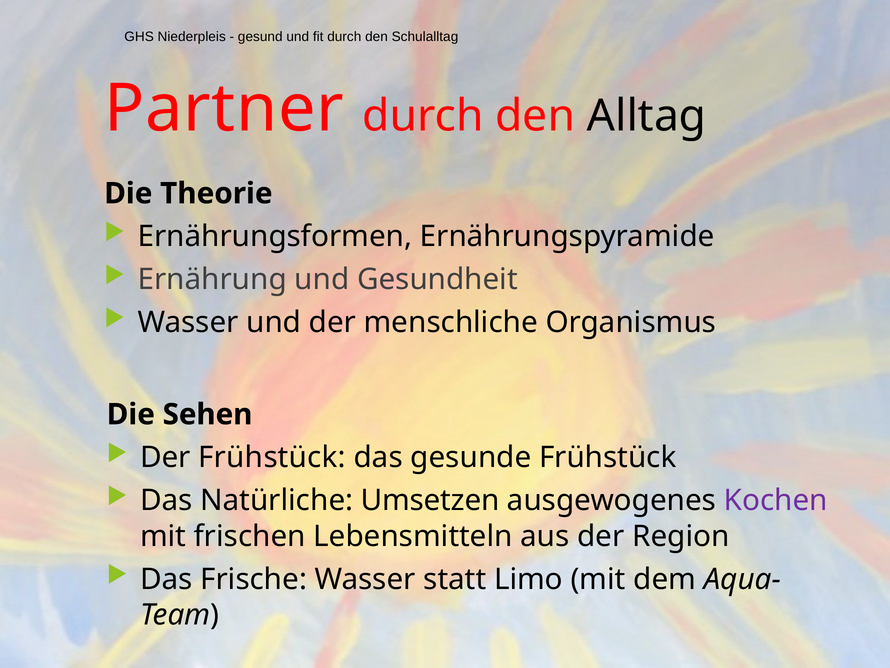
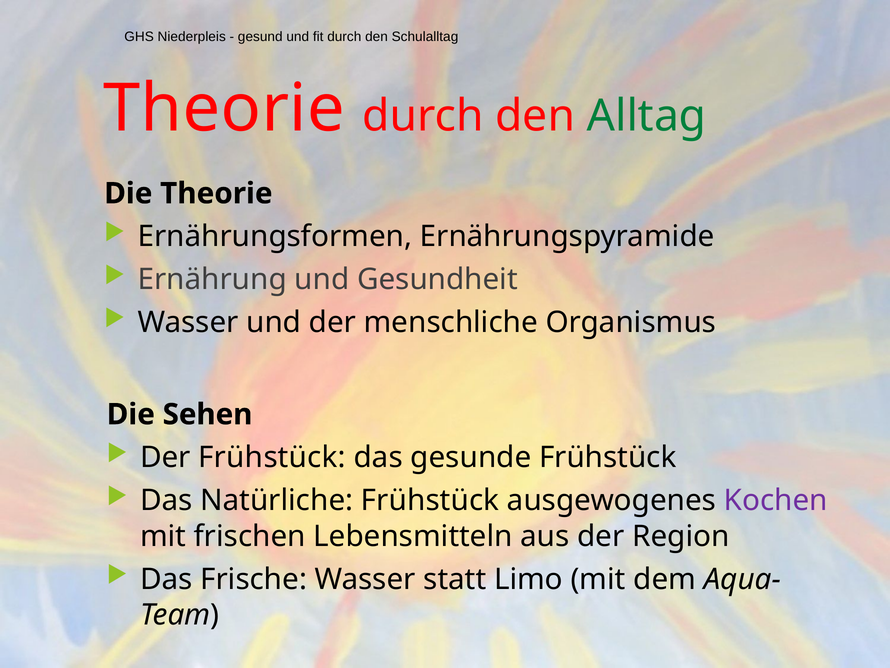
Partner at (224, 108): Partner -> Theorie
Alltag colour: black -> green
Natürliche Umsetzen: Umsetzen -> Frühstück
